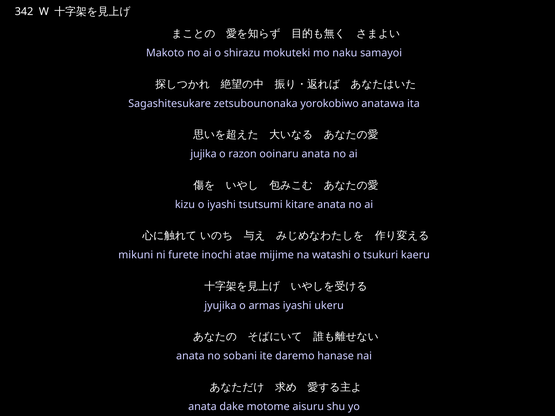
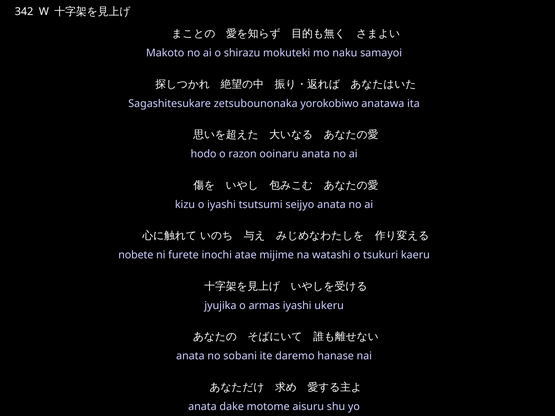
jujika: jujika -> hodo
kitare: kitare -> seijyo
mikuni: mikuni -> nobete
